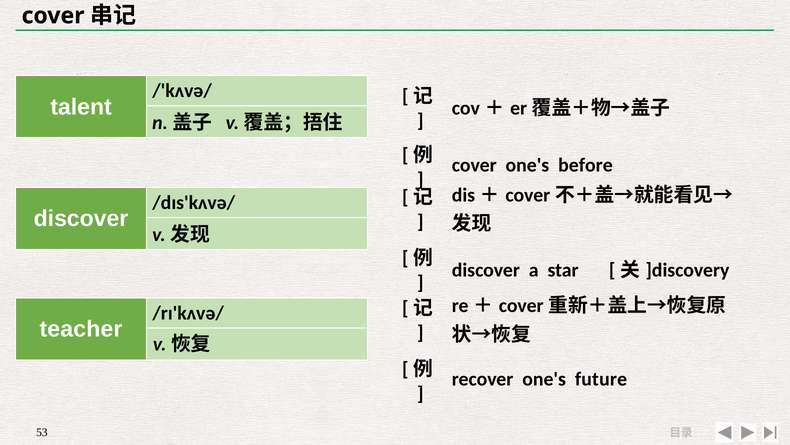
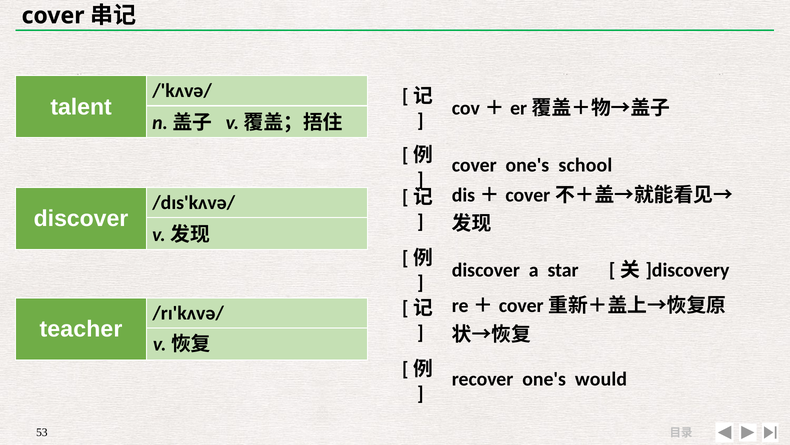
before: before -> school
future: future -> would
